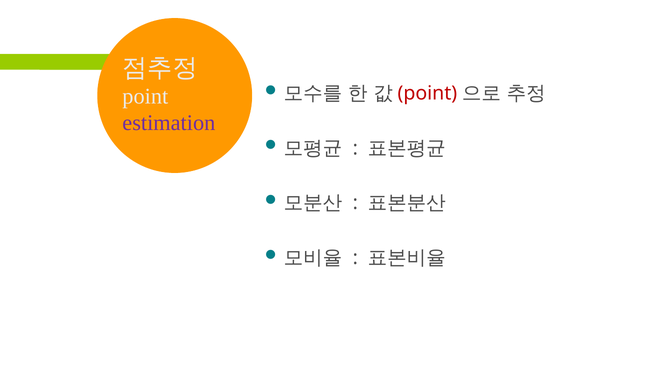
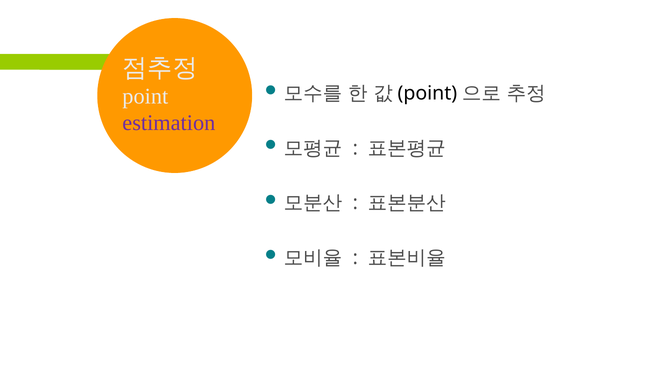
point at (427, 93) colour: red -> black
